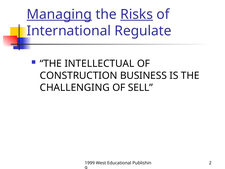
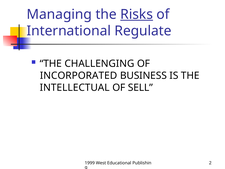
Managing underline: present -> none
INTELLECTUAL: INTELLECTUAL -> CHALLENGING
CONSTRUCTION: CONSTRUCTION -> INCORPORATED
CHALLENGING: CHALLENGING -> INTELLECTUAL
